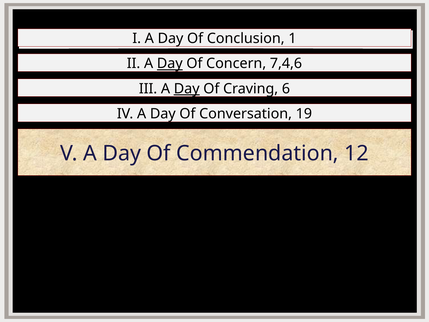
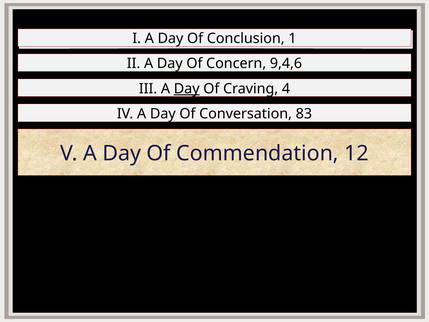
Day at (170, 64) underline: present -> none
7,4,6: 7,4,6 -> 9,4,6
6: 6 -> 4
19: 19 -> 83
